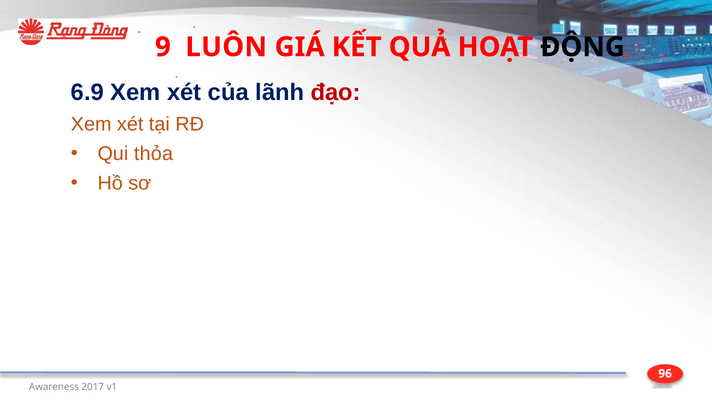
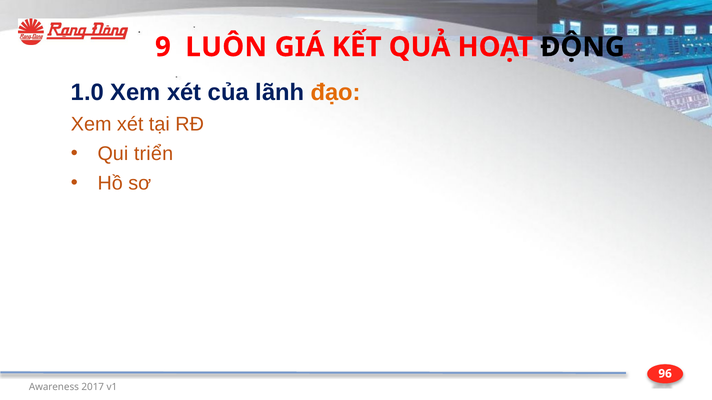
6.9: 6.9 -> 1.0
đạo colour: red -> orange
thỏa: thỏa -> triển
